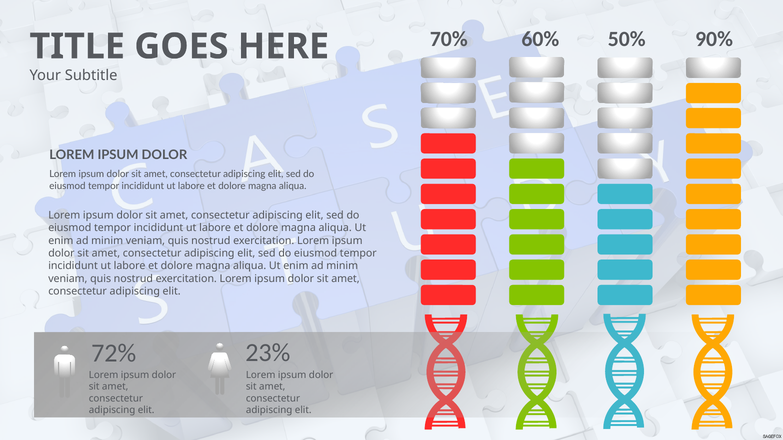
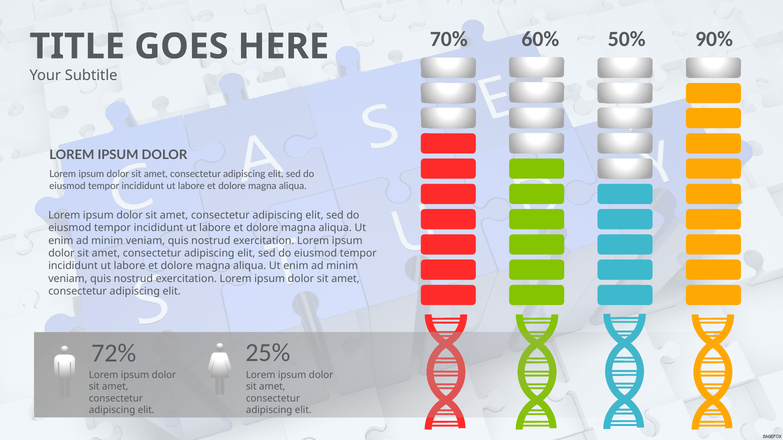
23%: 23% -> 25%
